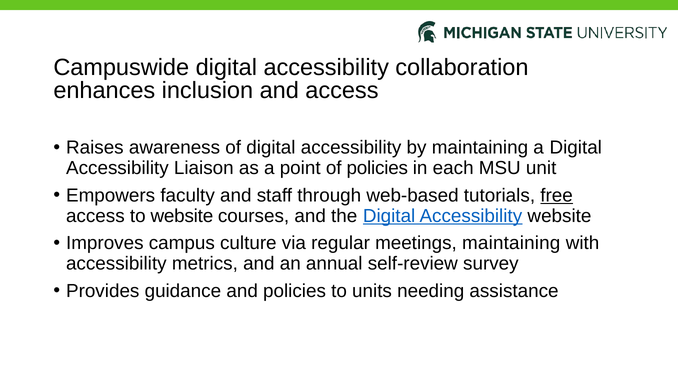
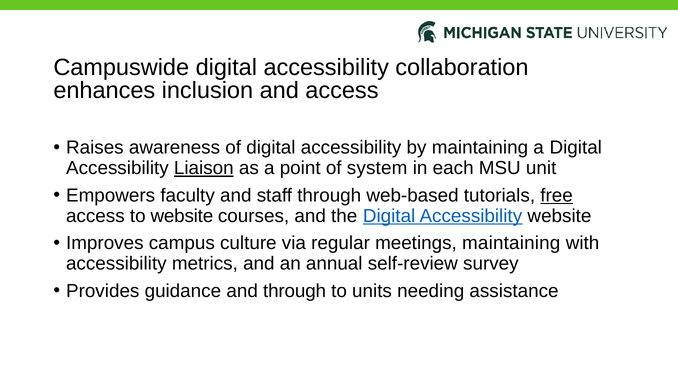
Liaison underline: none -> present
of policies: policies -> system
and policies: policies -> through
